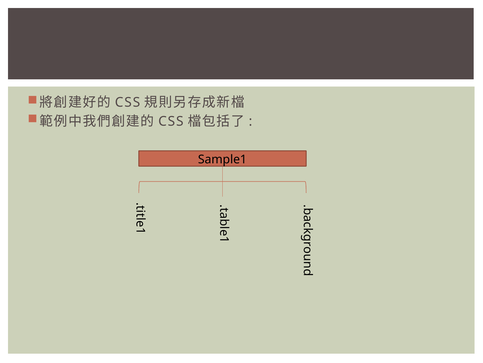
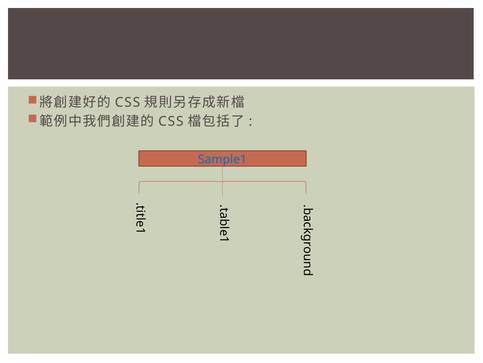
Sample1 colour: black -> blue
